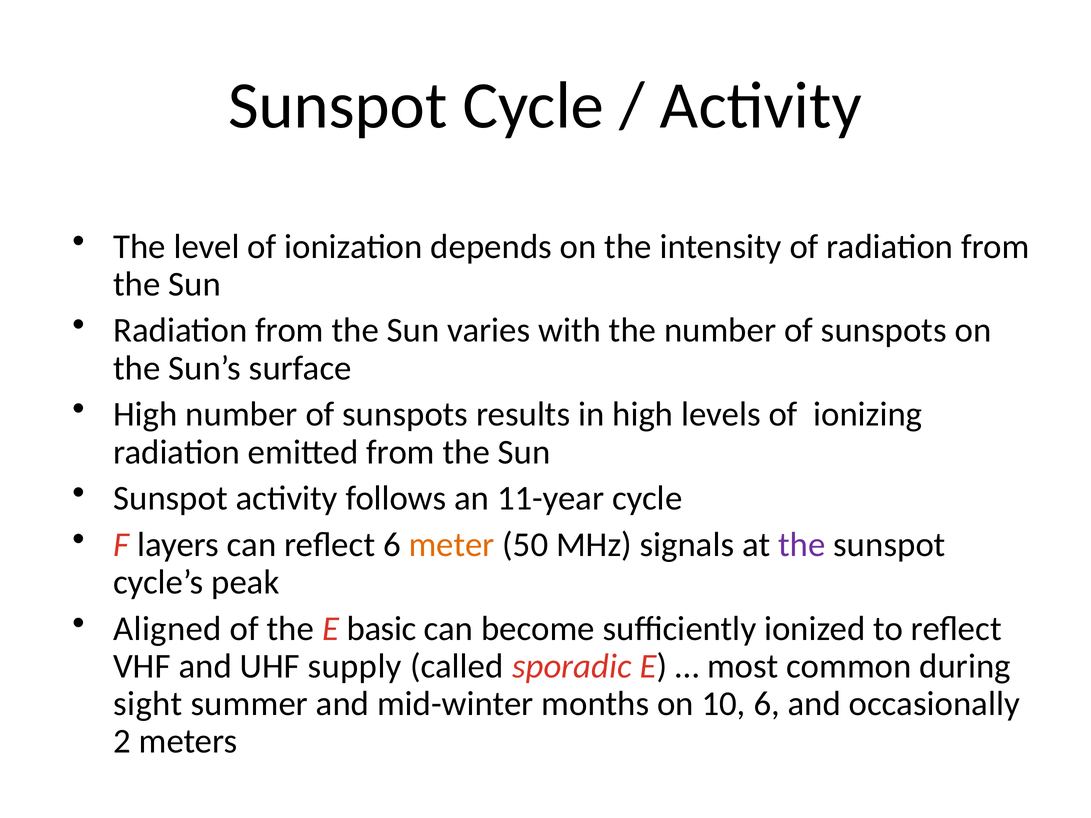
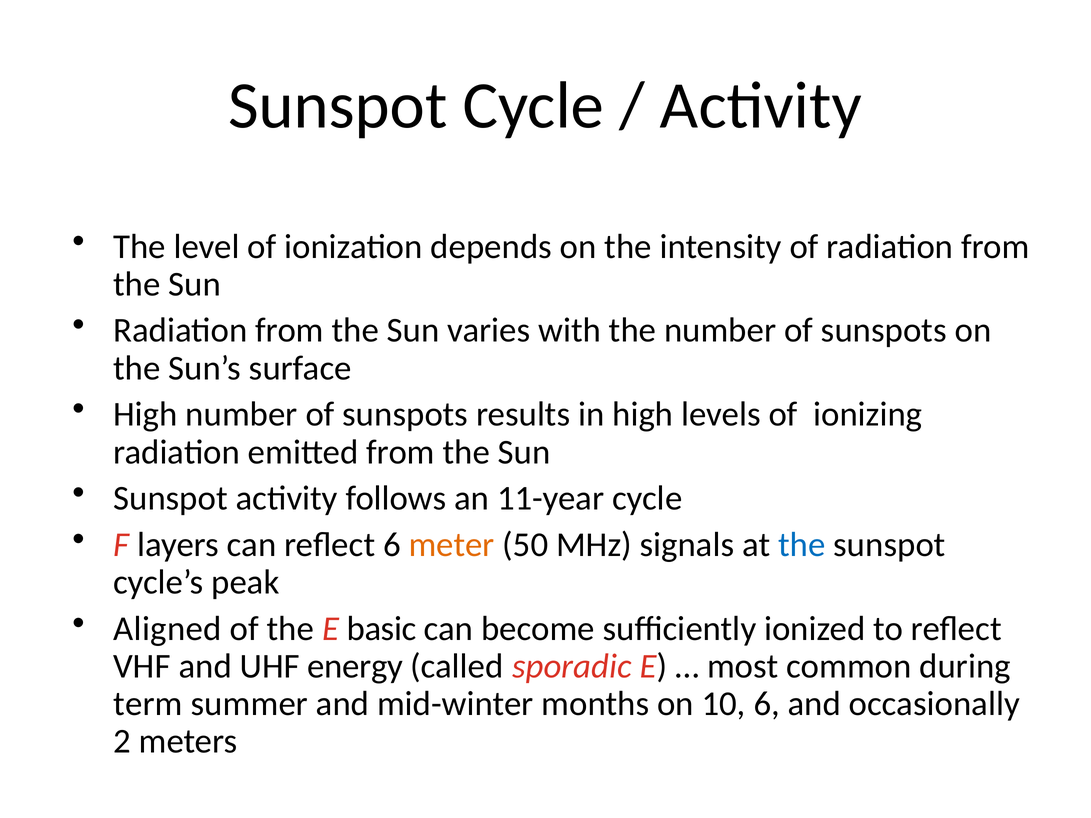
the at (802, 545) colour: purple -> blue
supply: supply -> energy
sight: sight -> term
